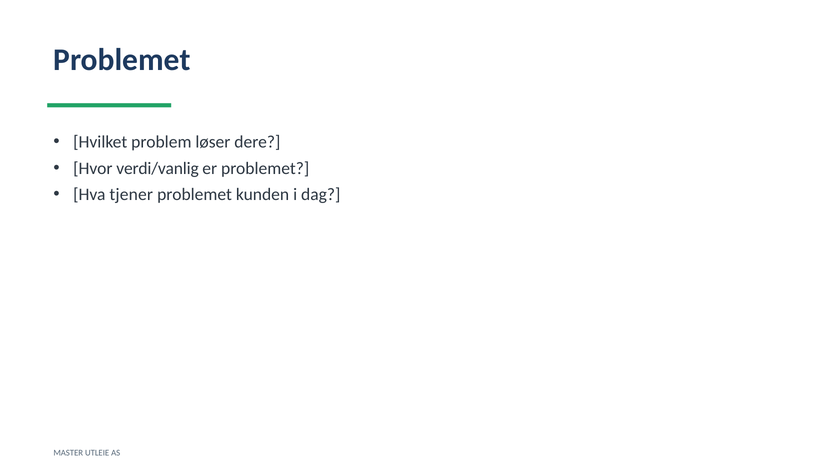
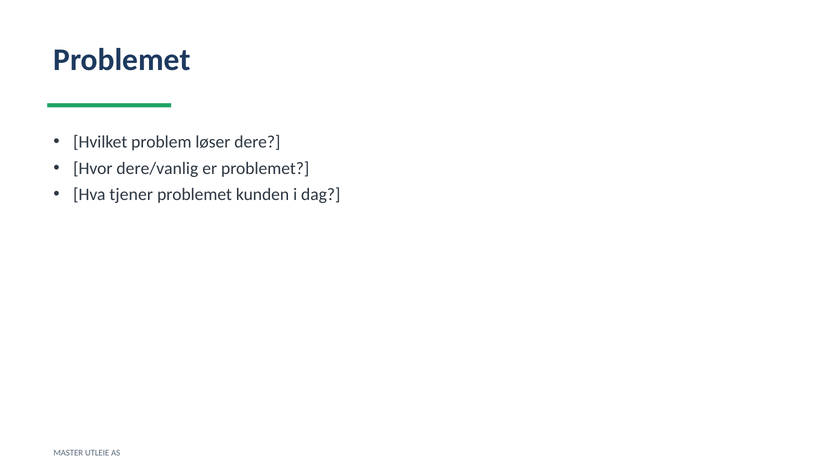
verdi/vanlig: verdi/vanlig -> dere/vanlig
